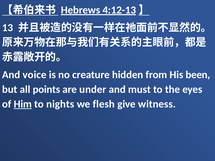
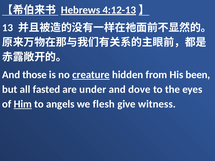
voice: voice -> those
creature underline: none -> present
points: points -> fasted
must: must -> dove
nights: nights -> angels
